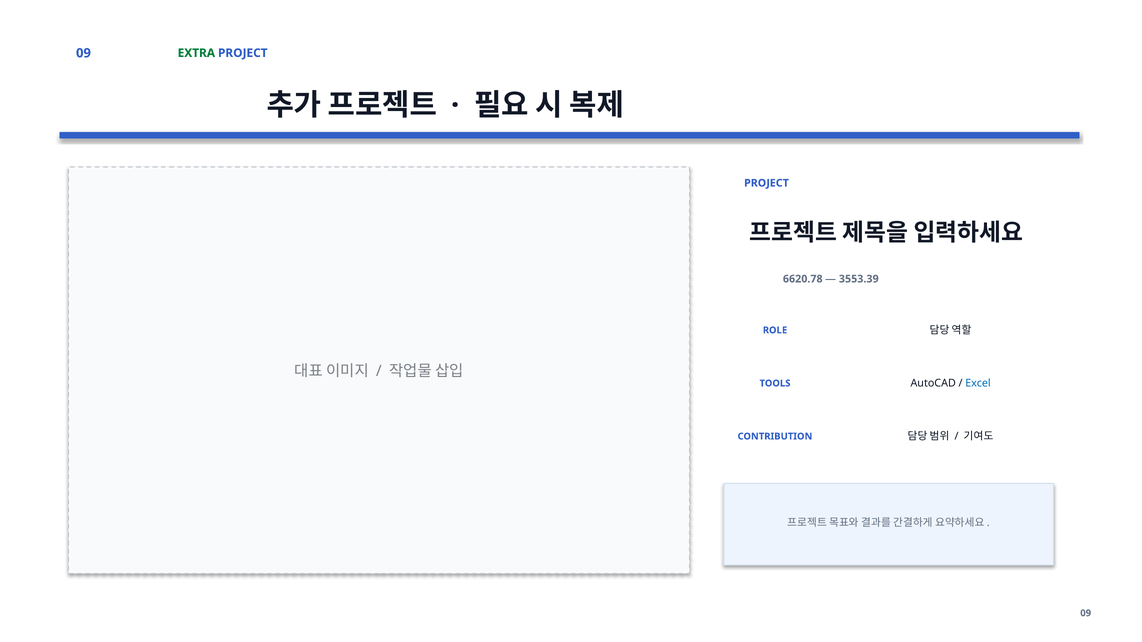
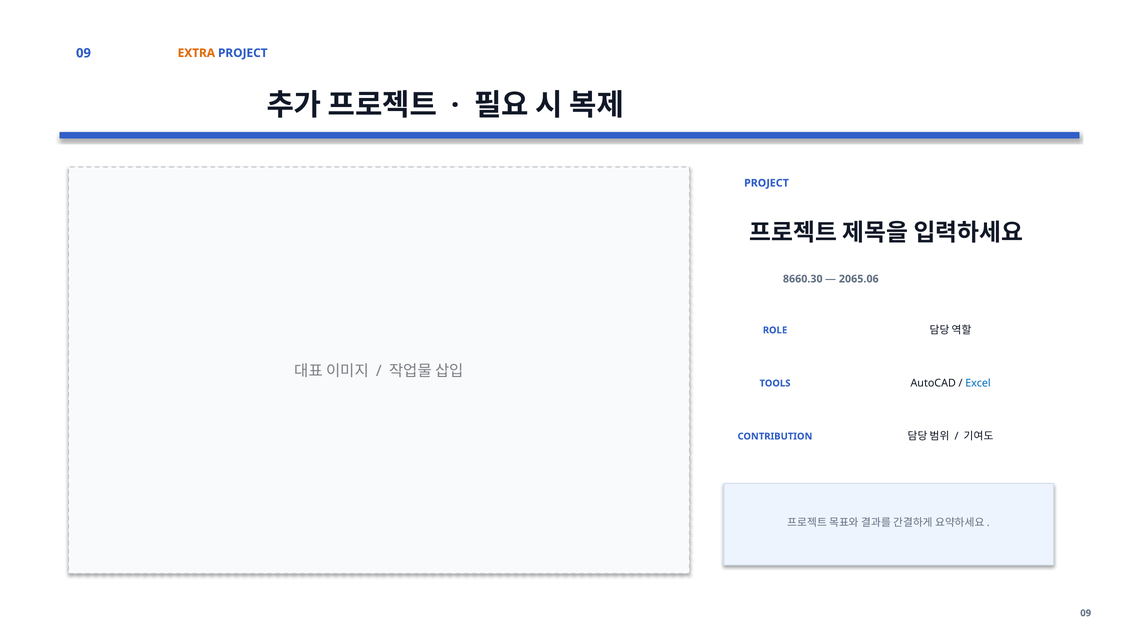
EXTRA colour: green -> orange
6620.78: 6620.78 -> 8660.30
3553.39: 3553.39 -> 2065.06
